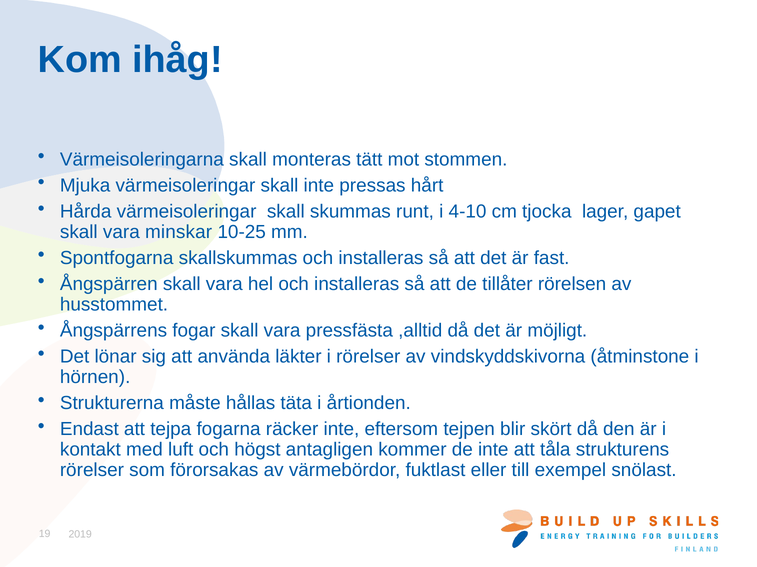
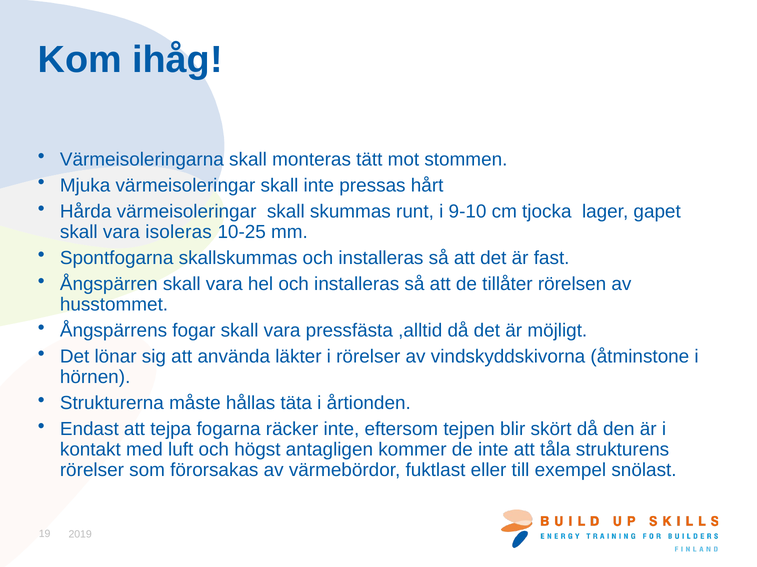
4-10: 4-10 -> 9-10
minskar: minskar -> isoleras
